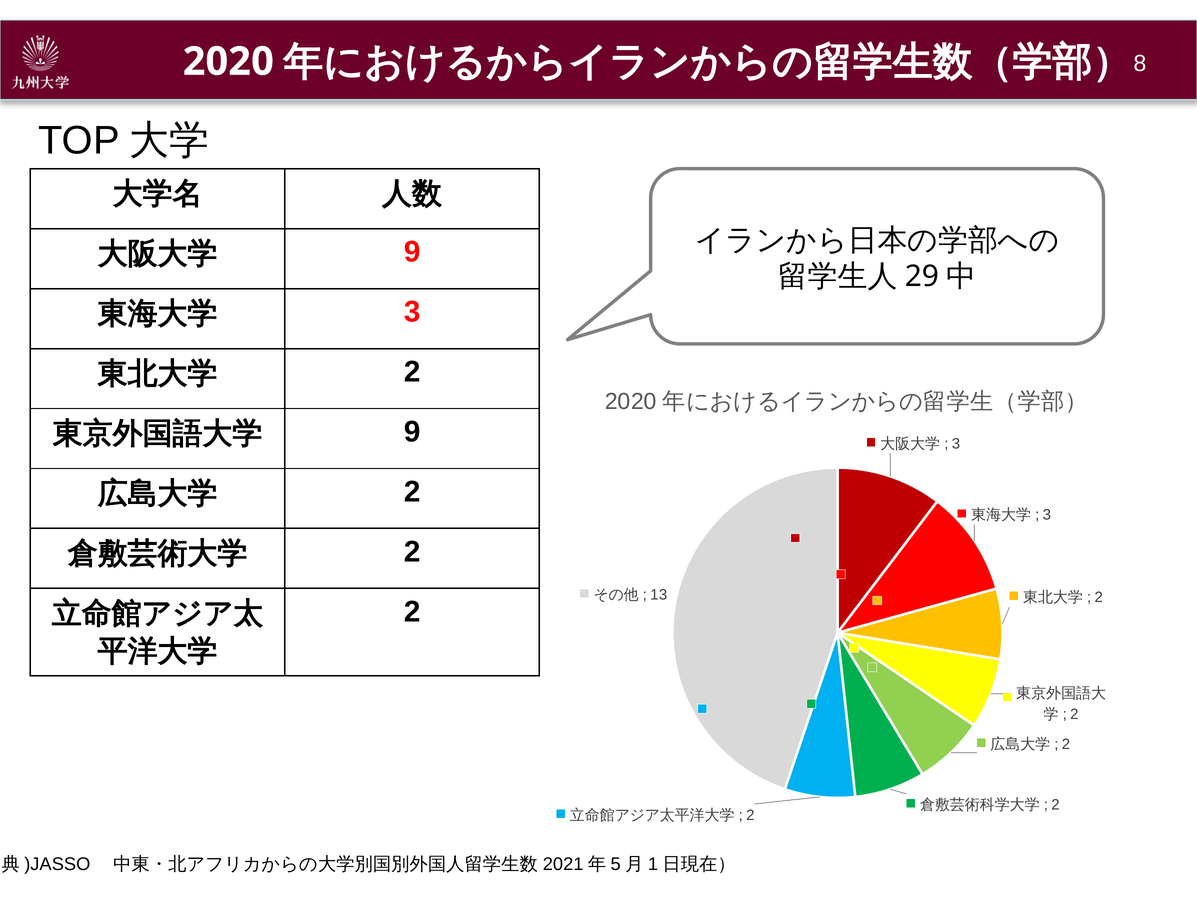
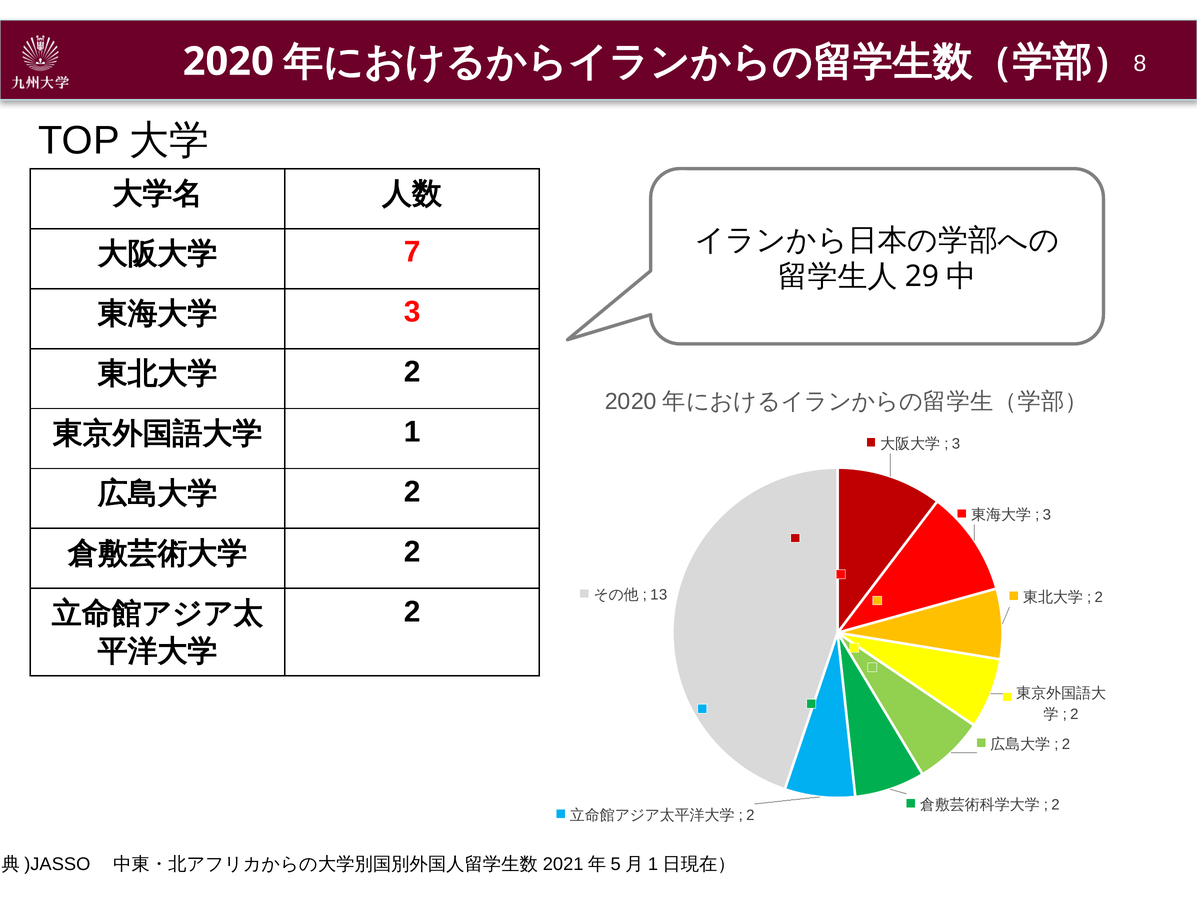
9 at (412, 252): 9 -> 7
9 at (412, 432): 9 -> 1
